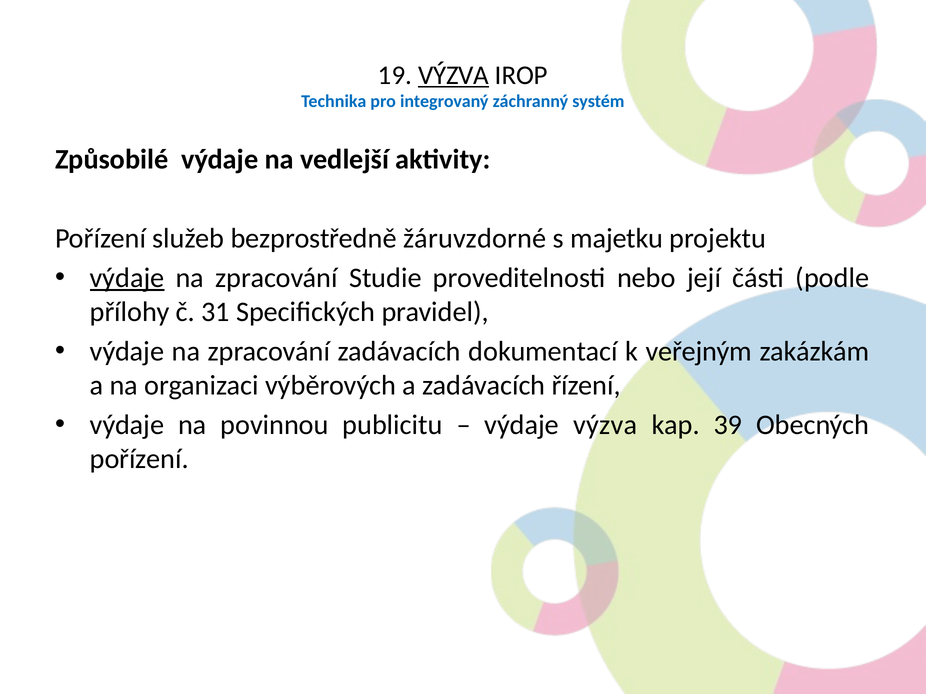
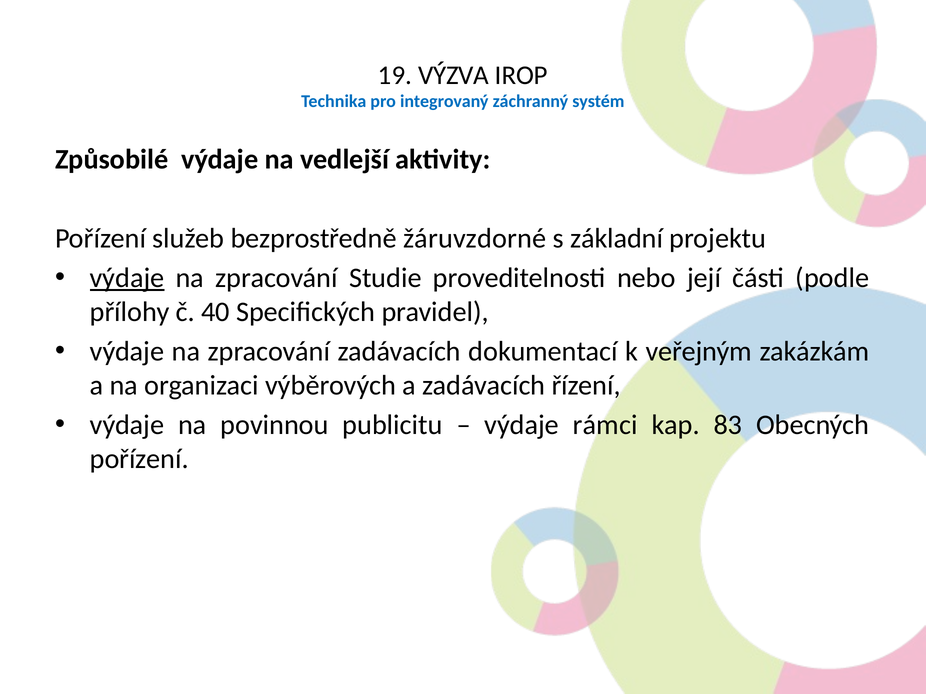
VÝZVA at (454, 75) underline: present -> none
majetku: majetku -> základní
31: 31 -> 40
výdaje výzva: výzva -> rámci
39: 39 -> 83
